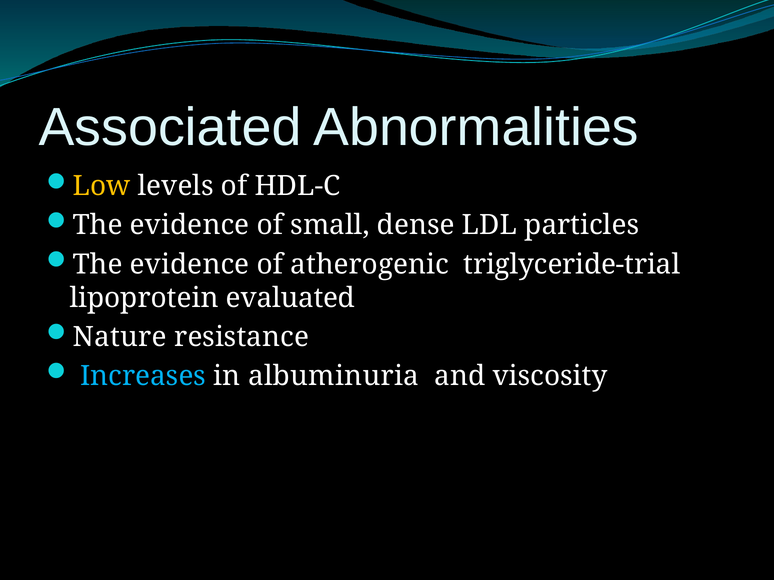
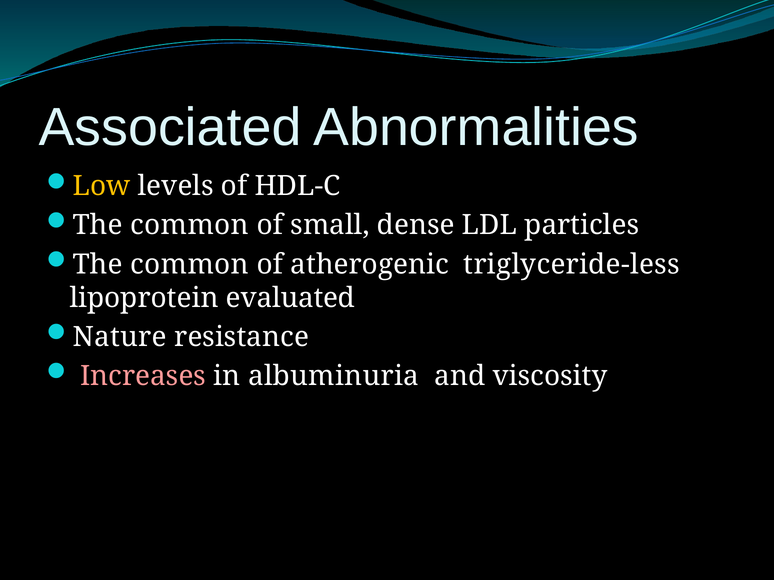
evidence at (190, 225): evidence -> common
evidence at (190, 265): evidence -> common
triglyceride-trial: triglyceride-trial -> triglyceride-less
Increases colour: light blue -> pink
